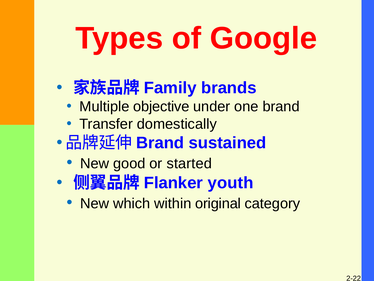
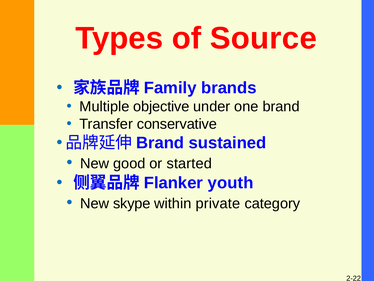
Google: Google -> Source
domestically: domestically -> conservative
which: which -> skype
original: original -> private
